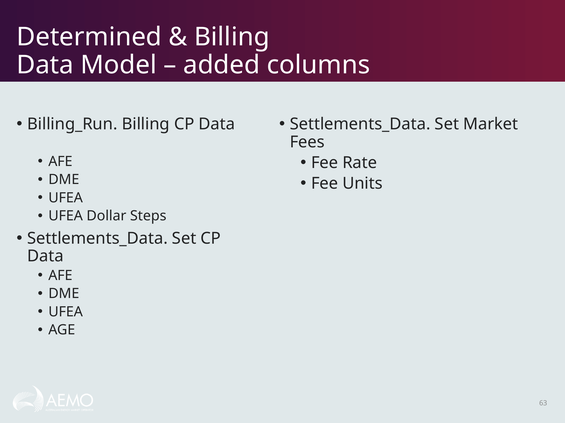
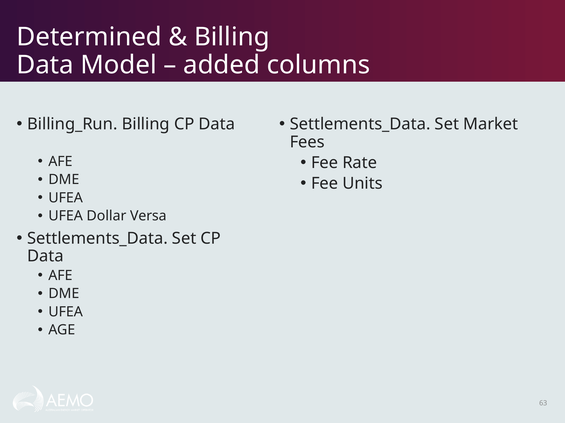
Steps: Steps -> Versa
